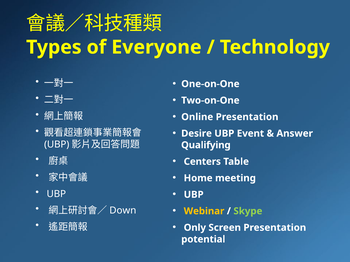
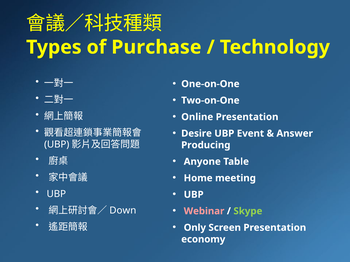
Everyone: Everyone -> Purchase
Qualifying: Qualifying -> Producing
Centers: Centers -> Anyone
Webinar colour: yellow -> pink
potential: potential -> economy
